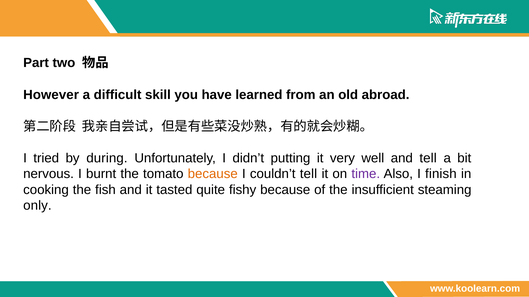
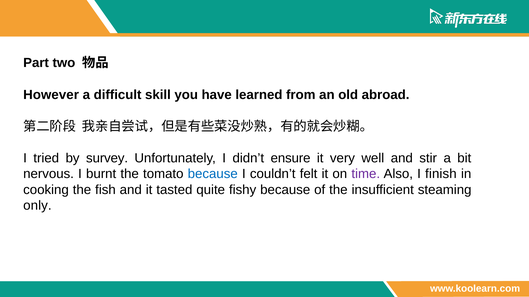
during: during -> survey
putting: putting -> ensure
and tell: tell -> stir
because at (213, 174) colour: orange -> blue
couldn’t tell: tell -> felt
